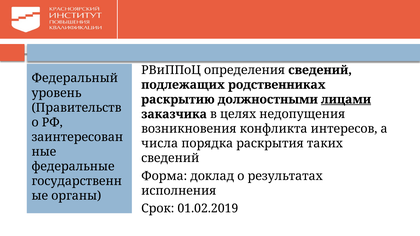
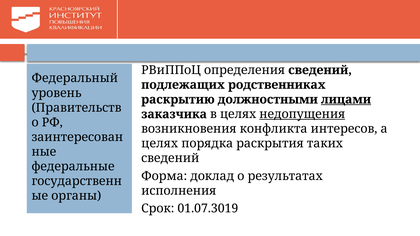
недопущения underline: none -> present
числа at (160, 144): числа -> целях
01.02.2019: 01.02.2019 -> 01.07.3019
